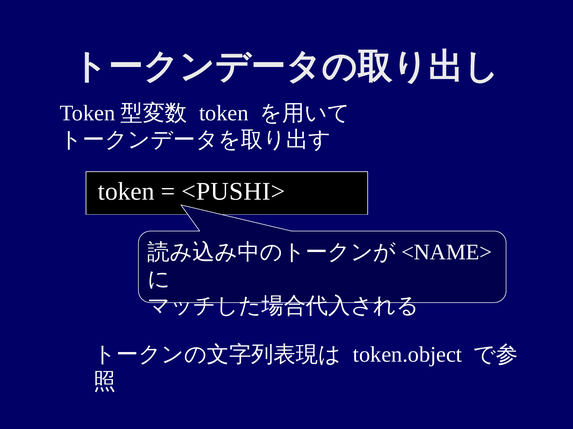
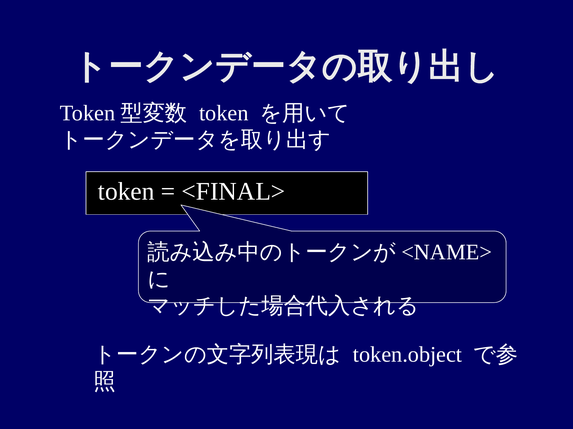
<PUSHI>: <PUSHI> -> <FINAL>
